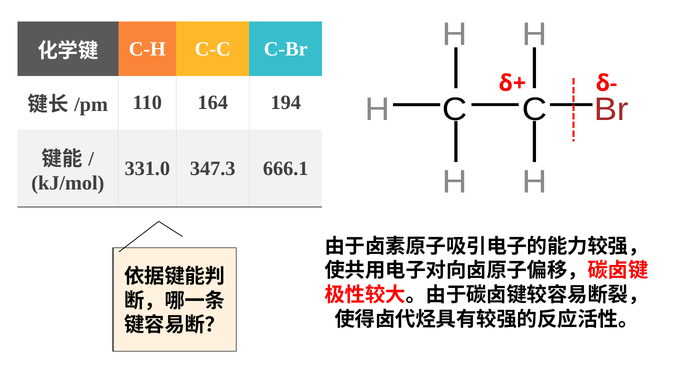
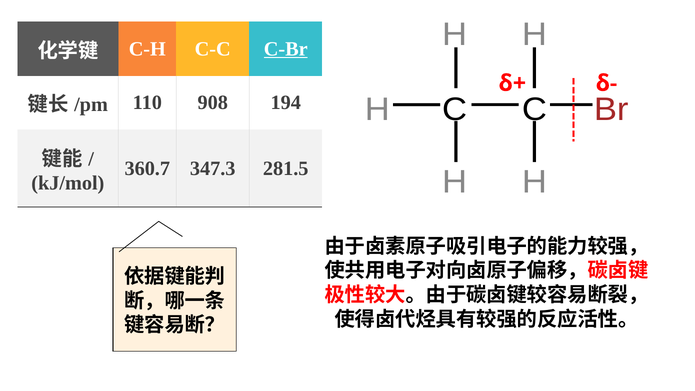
C-Br underline: none -> present
164: 164 -> 908
331.0: 331.0 -> 360.7
666.1: 666.1 -> 281.5
